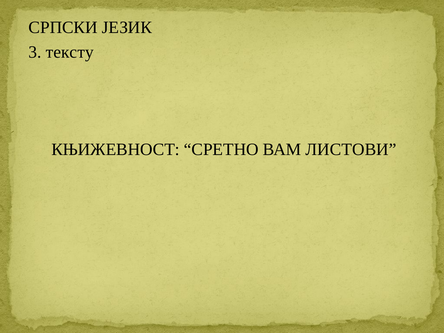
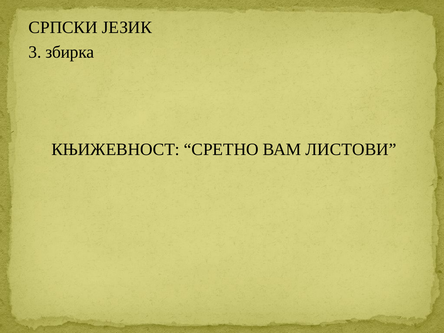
тексту: тексту -> збирка
